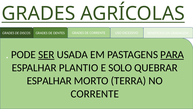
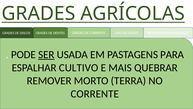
PARA at (172, 54) underline: present -> none
PLANTIO: PLANTIO -> CULTIVO
SOLO: SOLO -> MAIS
ESPALHAR at (49, 80): ESPALHAR -> REMOVER
